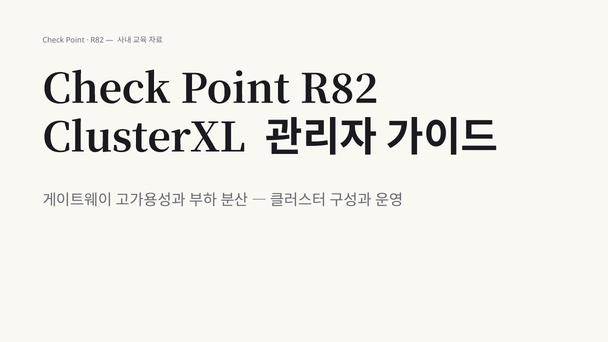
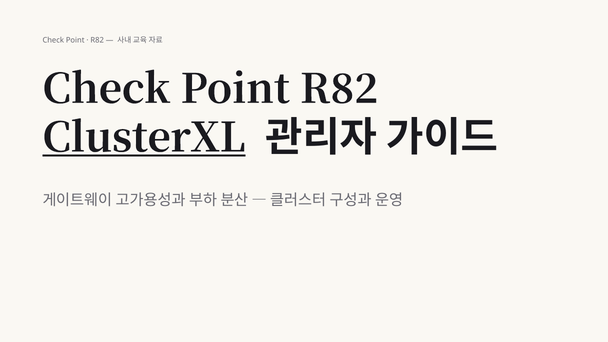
ClusterXL underline: none -> present
